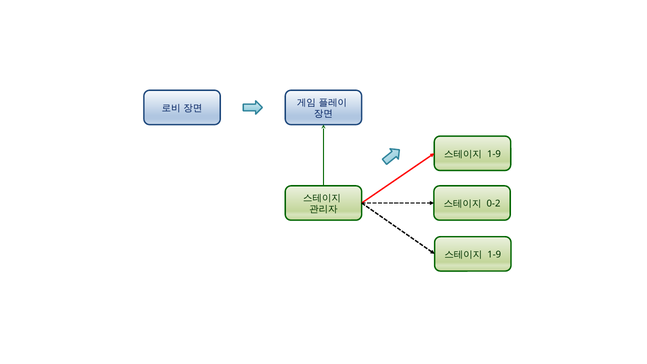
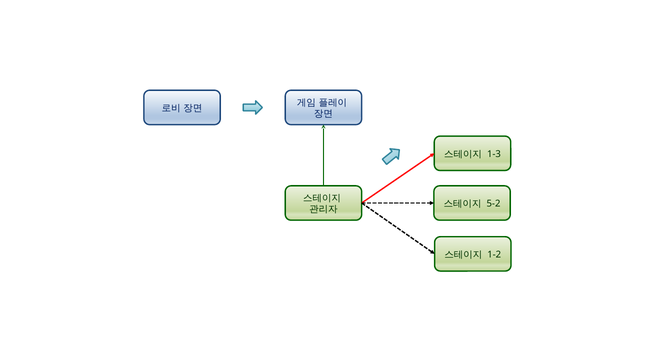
1-9 at (494, 154): 1-9 -> 1-3
0-2: 0-2 -> 5-2
1-9 at (494, 254): 1-9 -> 1-2
